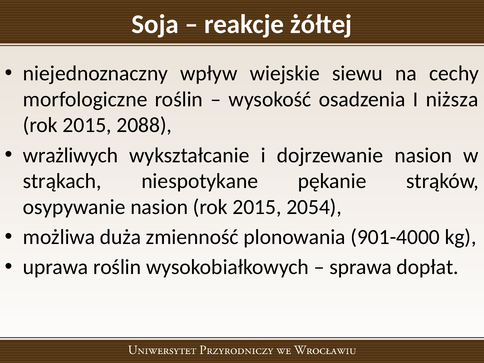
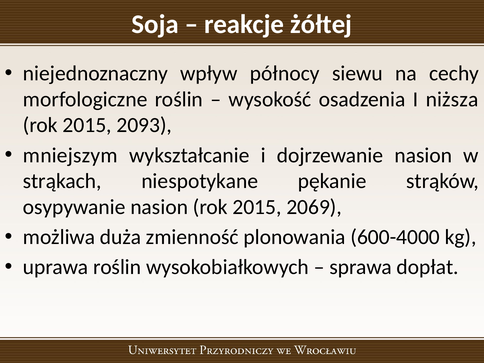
wiejskie: wiejskie -> północy
2088: 2088 -> 2093
wrażliwych: wrażliwych -> mniejszym
2054: 2054 -> 2069
901-4000: 901-4000 -> 600-4000
